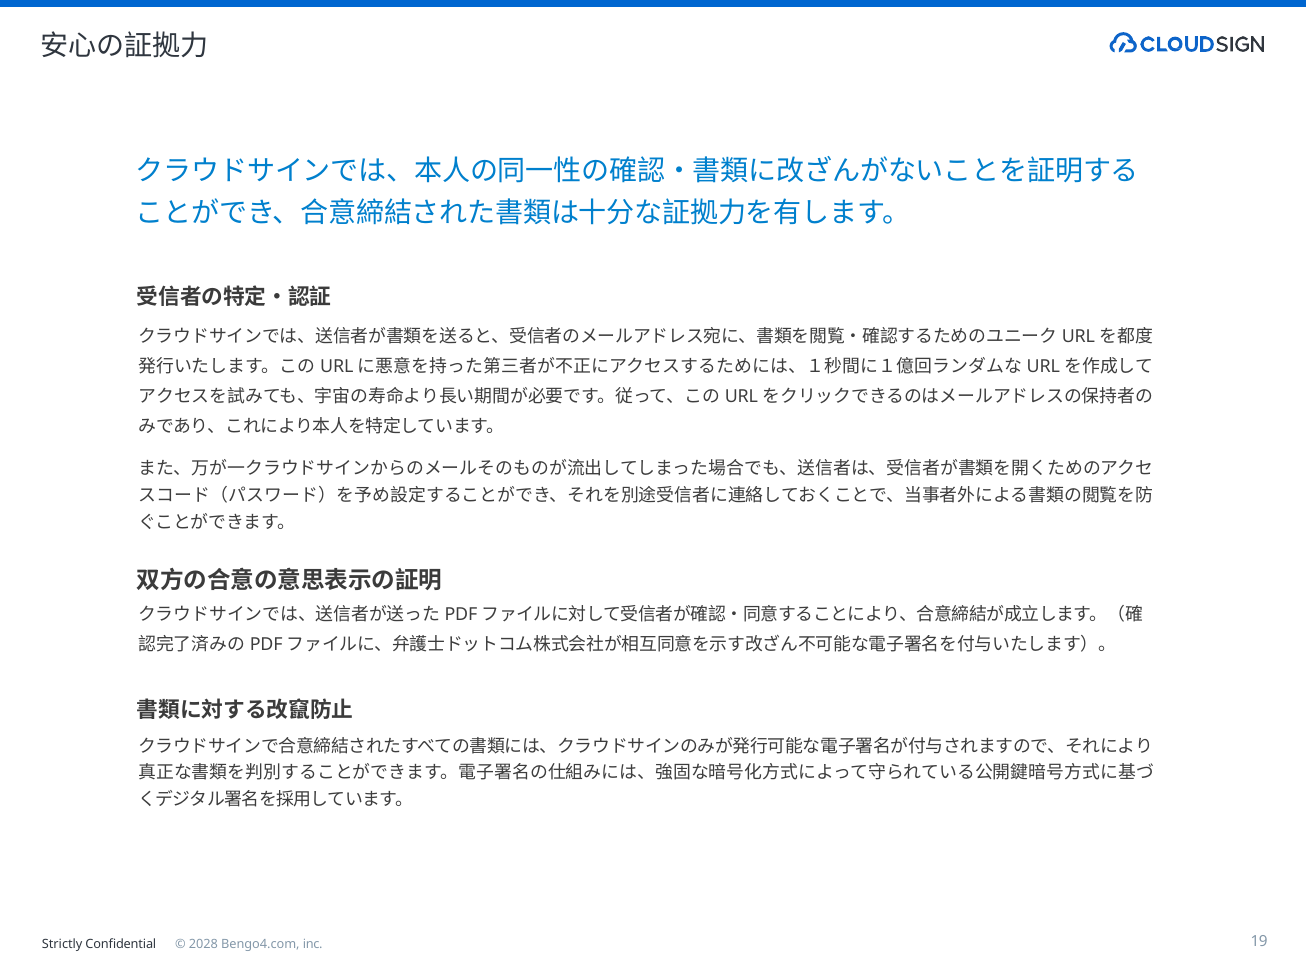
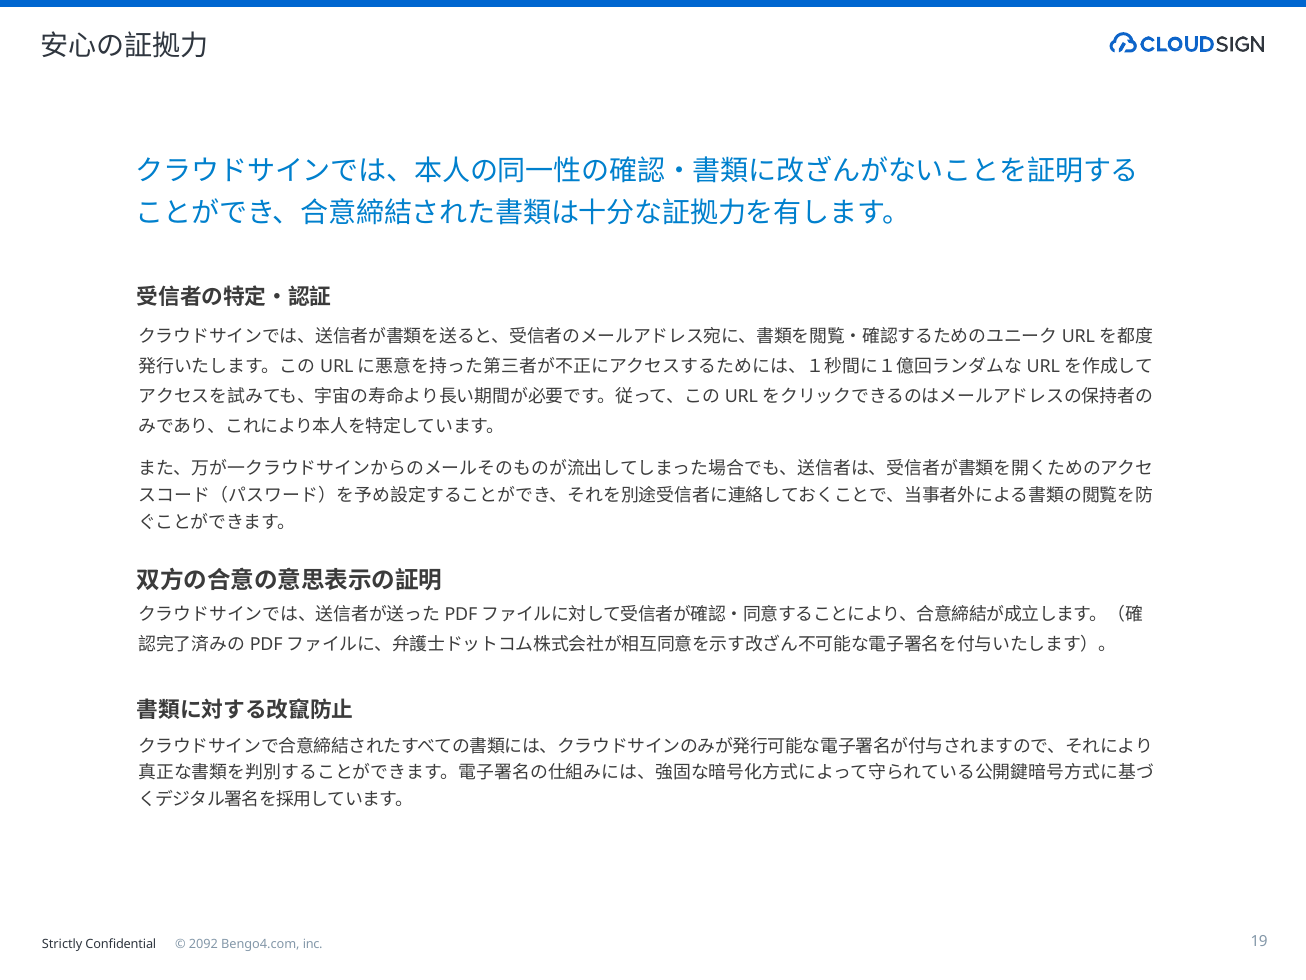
2028: 2028 -> 2092
